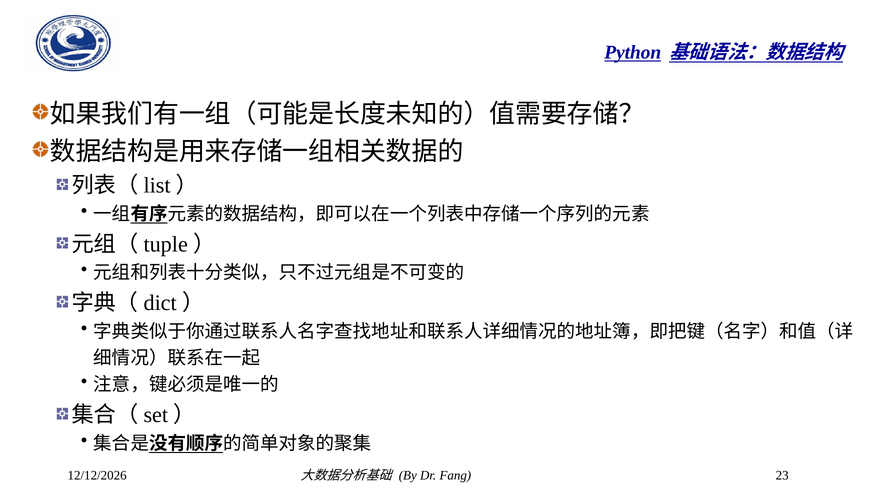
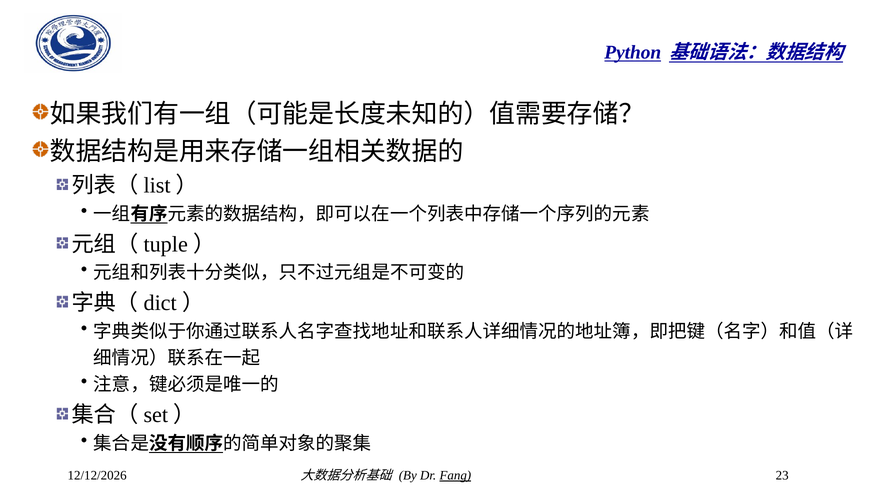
Fang underline: none -> present
